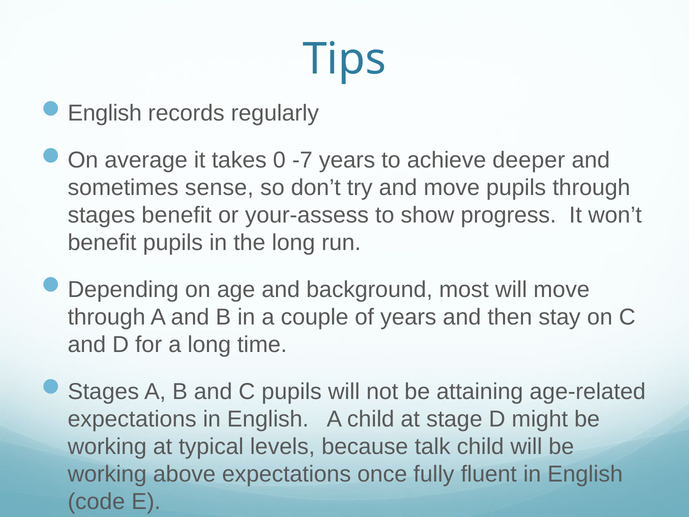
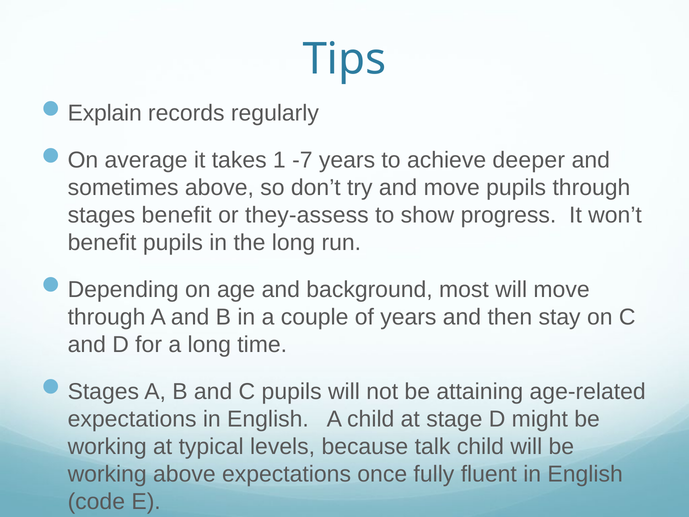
English at (105, 113): English -> Explain
0: 0 -> 1
sometimes sense: sense -> above
your-assess: your-assess -> they-assess
